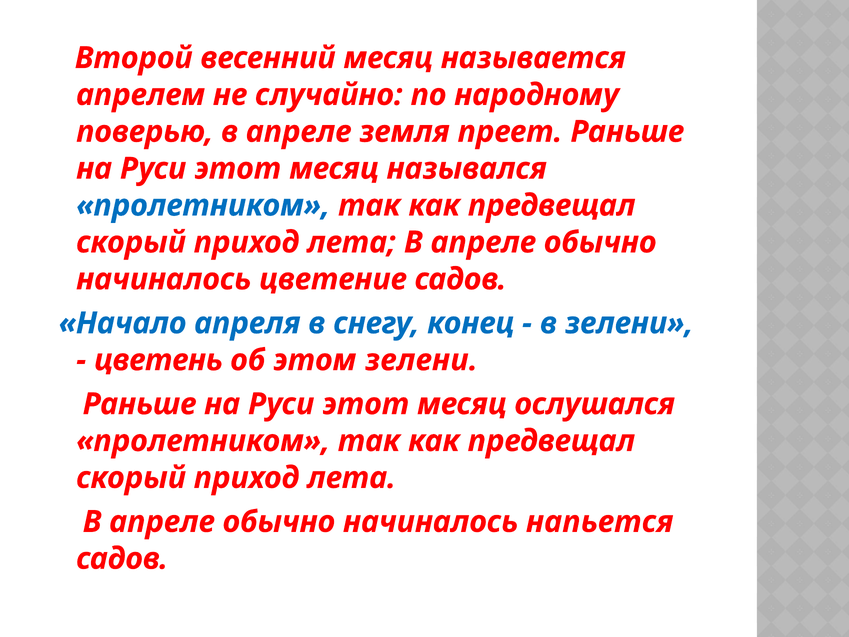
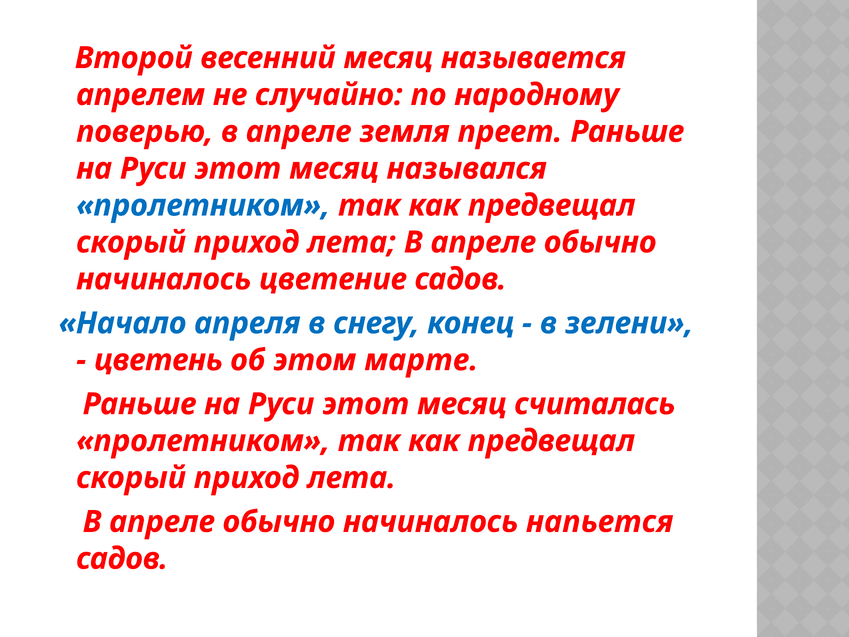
этом зелени: зелени -> марте
ослушался: ослушался -> считалась
